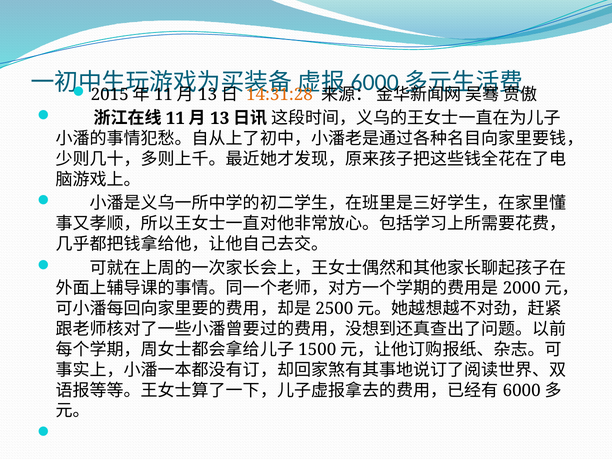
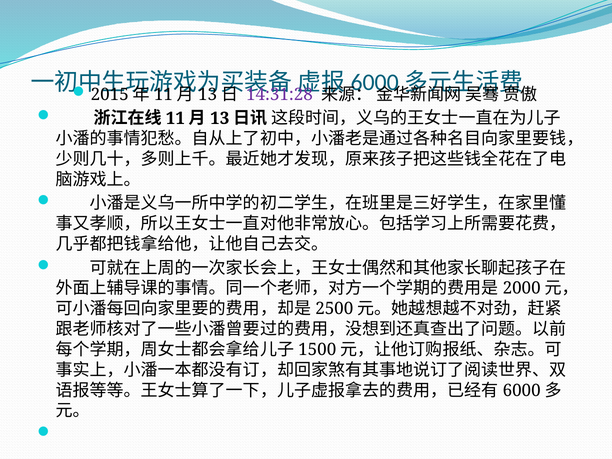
14:31:28 colour: orange -> purple
